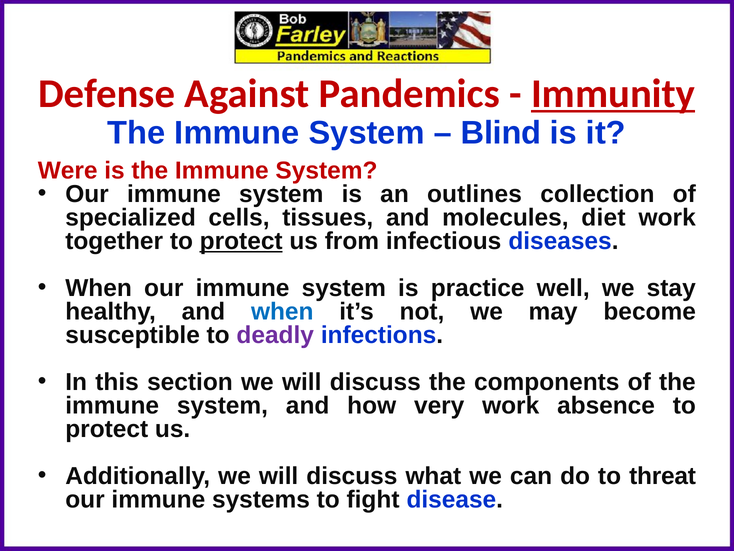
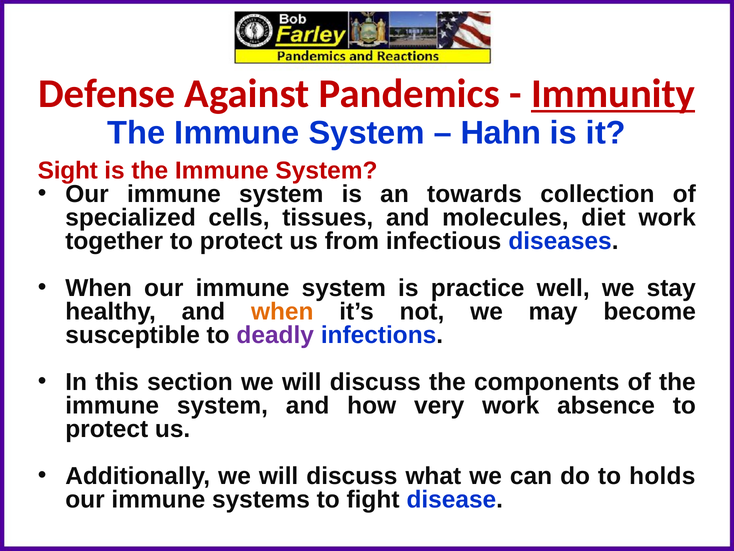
Blind: Blind -> Hahn
Were: Were -> Sight
outlines: outlines -> towards
protect at (241, 241) underline: present -> none
when at (282, 311) colour: blue -> orange
threat: threat -> holds
